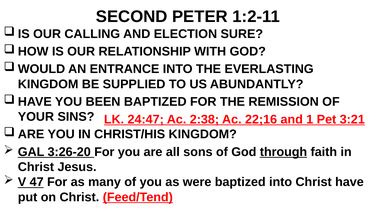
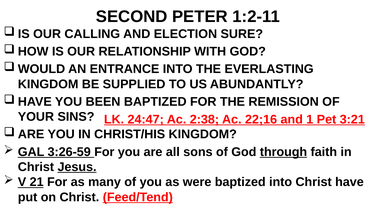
3:26-20: 3:26-20 -> 3:26-59
Jesus underline: none -> present
47: 47 -> 21
